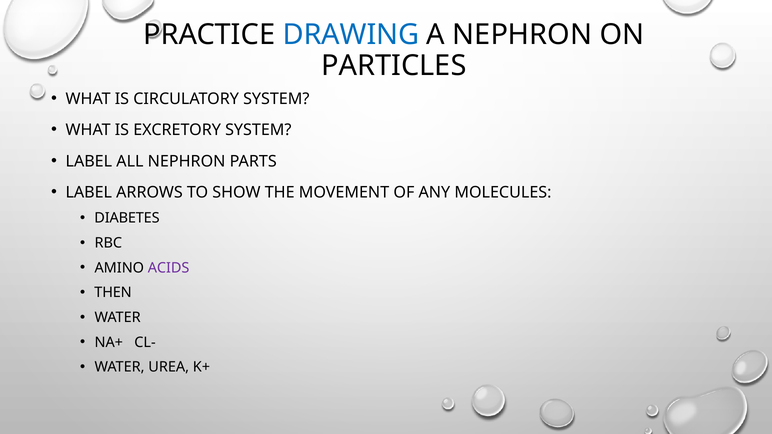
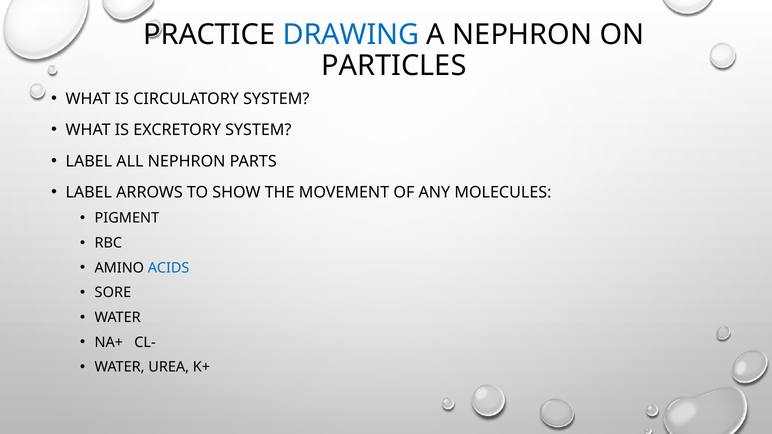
DIABETES: DIABETES -> PIGMENT
ACIDS colour: purple -> blue
THEN: THEN -> SORE
